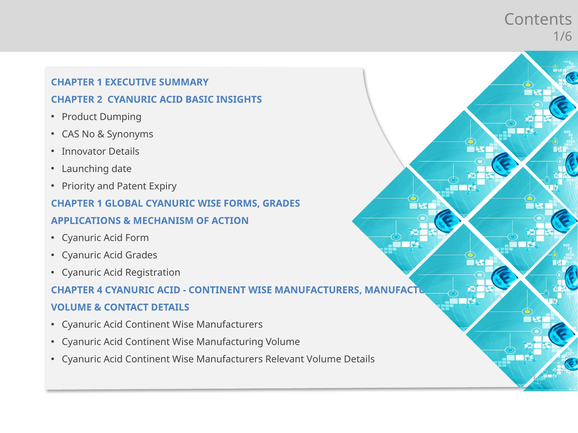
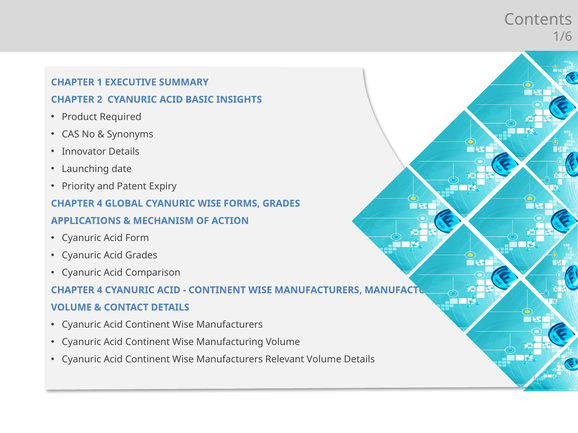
Dumping: Dumping -> Required
1 at (100, 204): 1 -> 4
Registration: Registration -> Comparison
